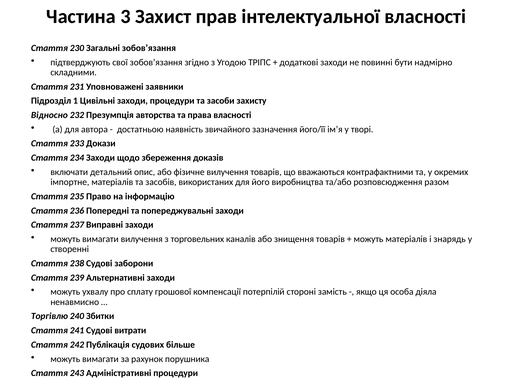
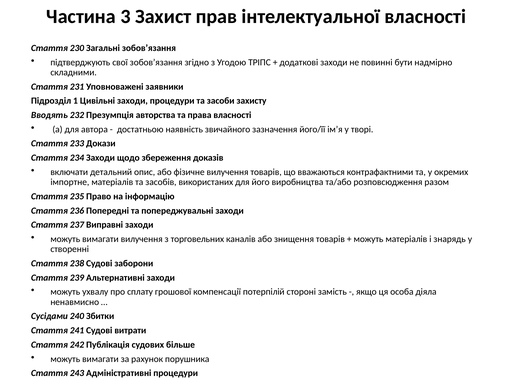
Відносно: Відносно -> Вводять
Торгівлю: Торгівлю -> Сусідами
